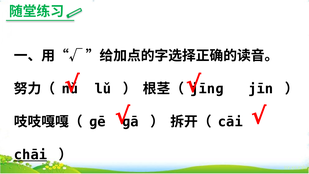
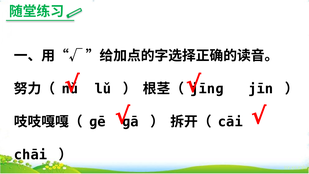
chāi underline: present -> none
